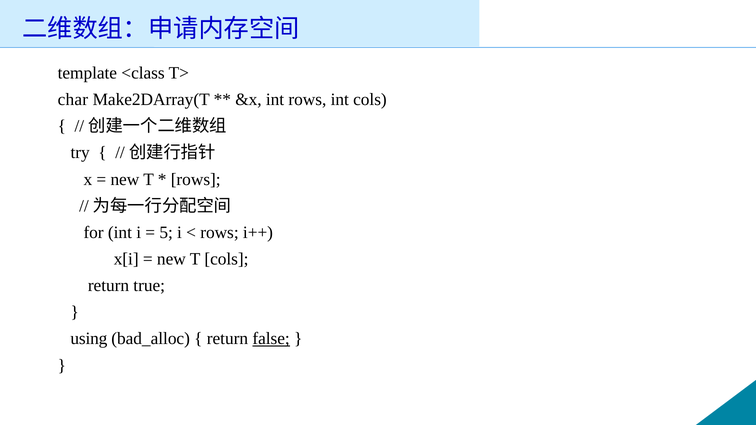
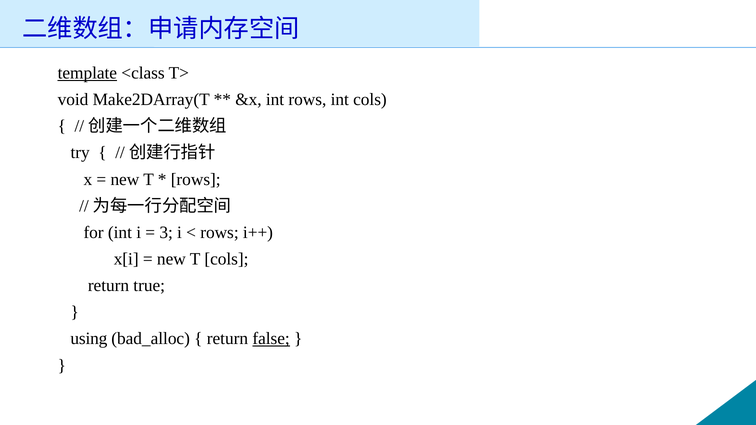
template underline: none -> present
char: char -> void
5: 5 -> 3
